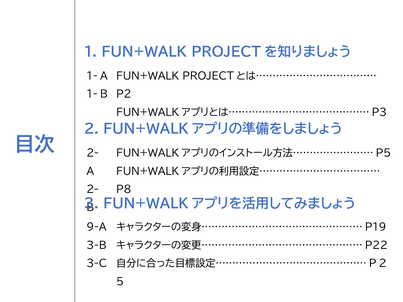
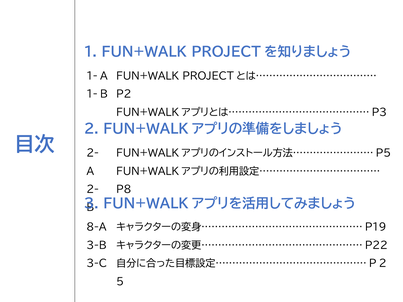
9-A: 9-A -> 8-A
